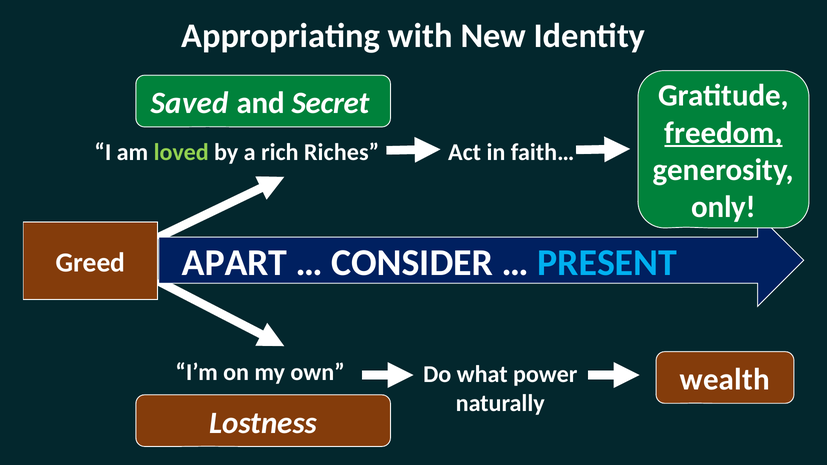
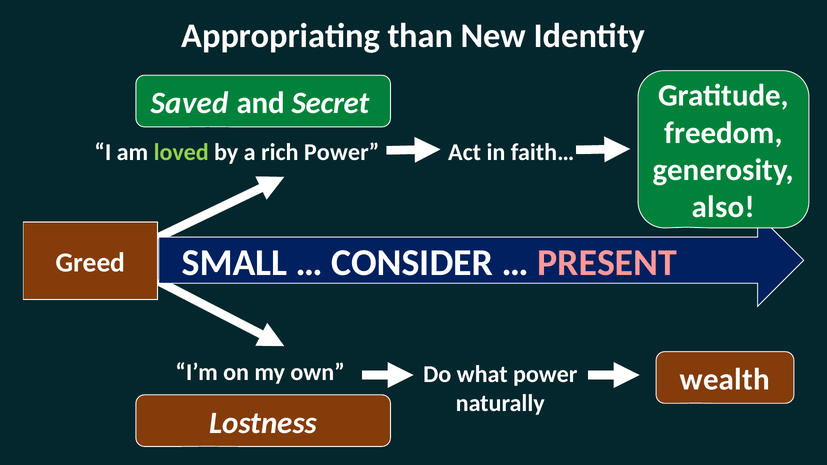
with: with -> than
freedom underline: present -> none
rich Riches: Riches -> Power
only: only -> also
APART: APART -> SMALL
PRESENT colour: light blue -> pink
